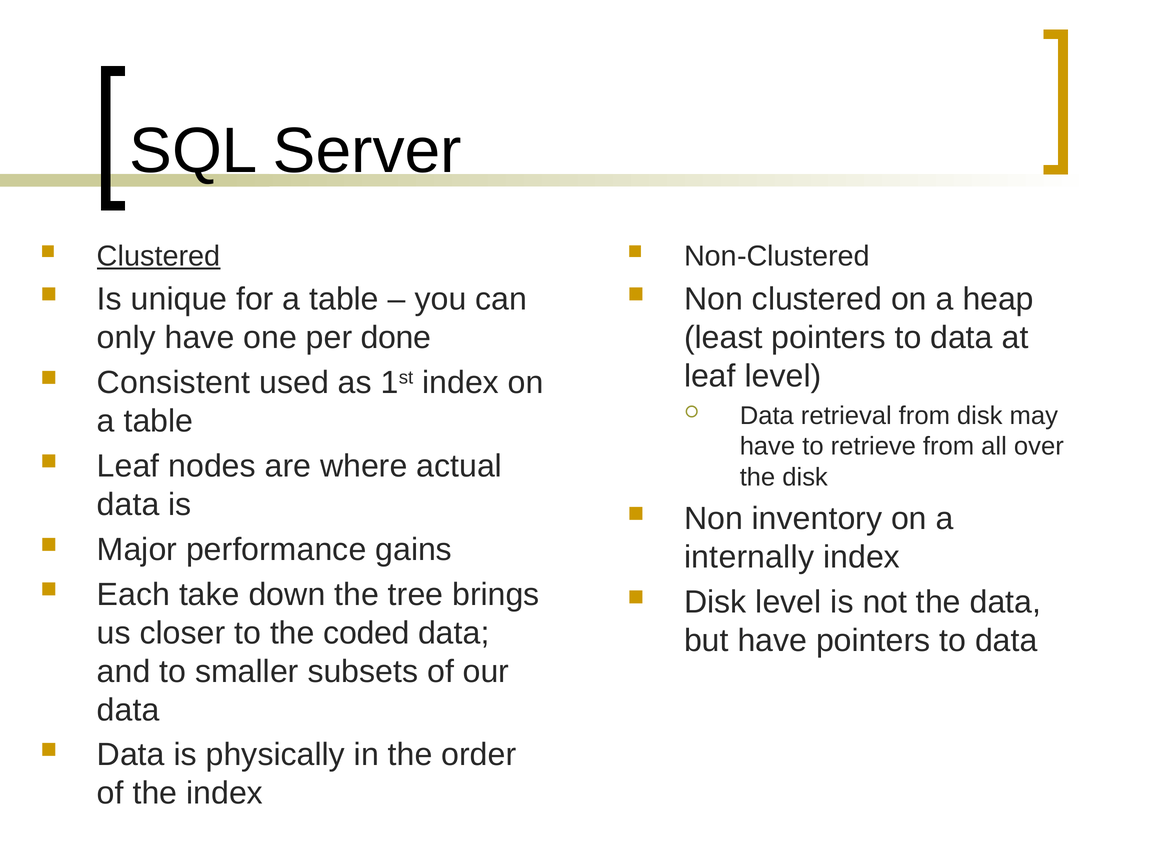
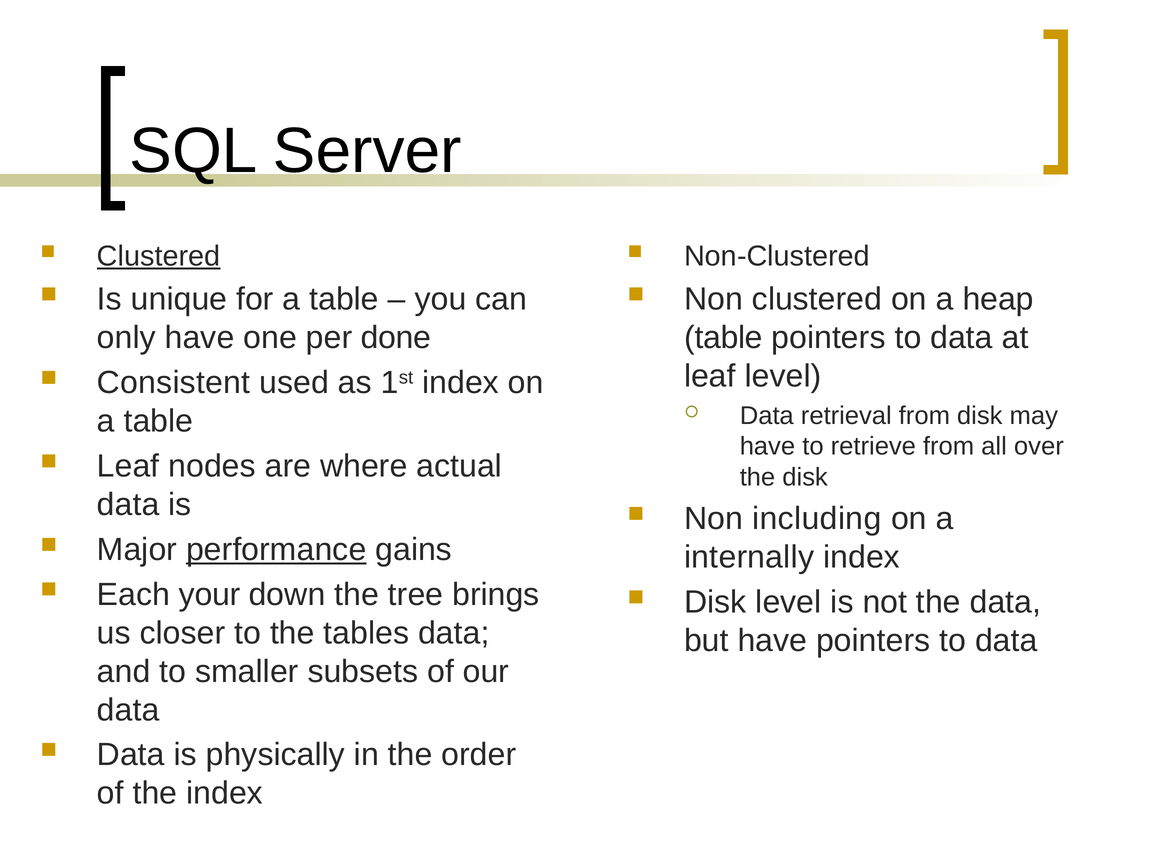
least at (723, 338): least -> table
inventory: inventory -> including
performance underline: none -> present
take: take -> your
coded: coded -> tables
